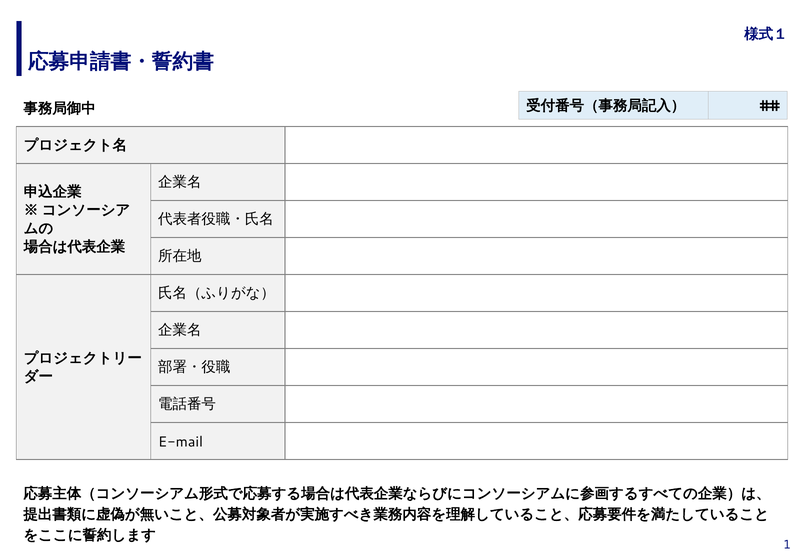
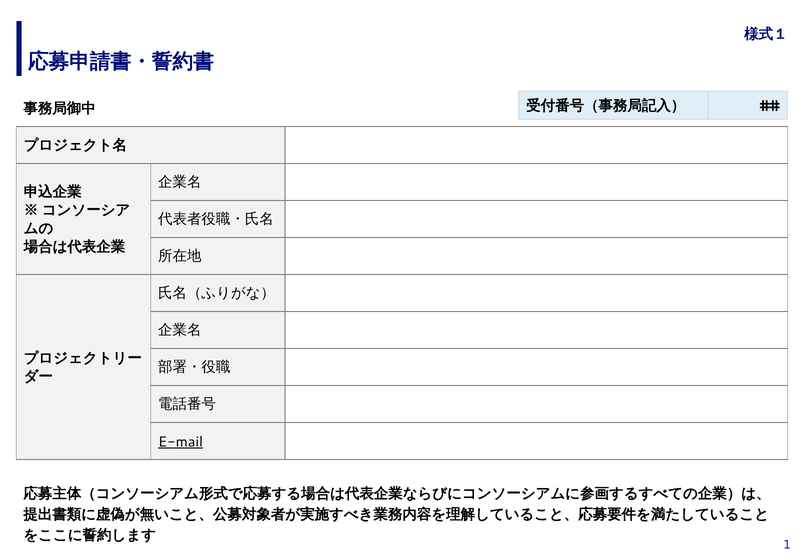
E-mail underline: none -> present
